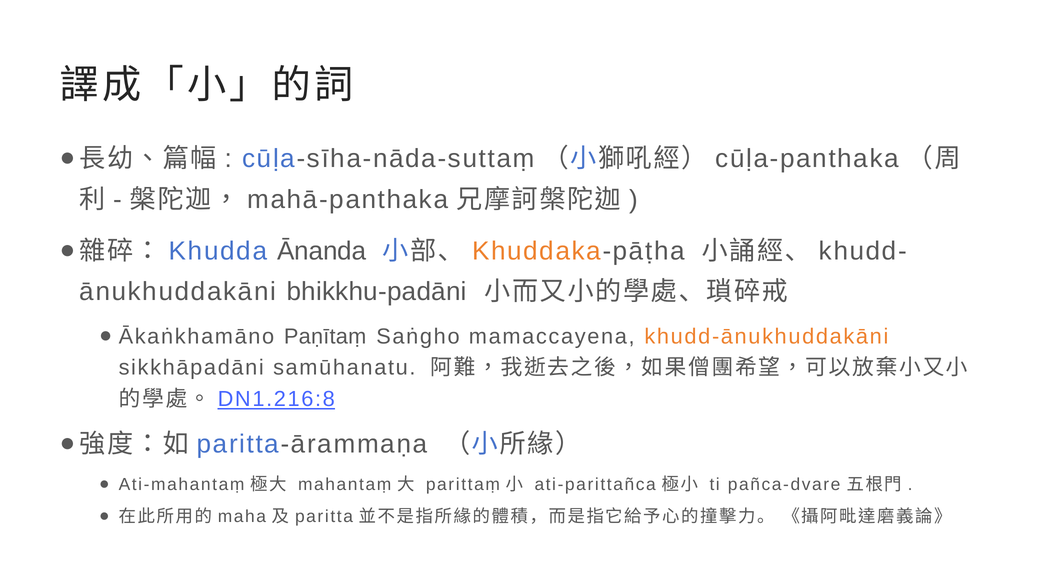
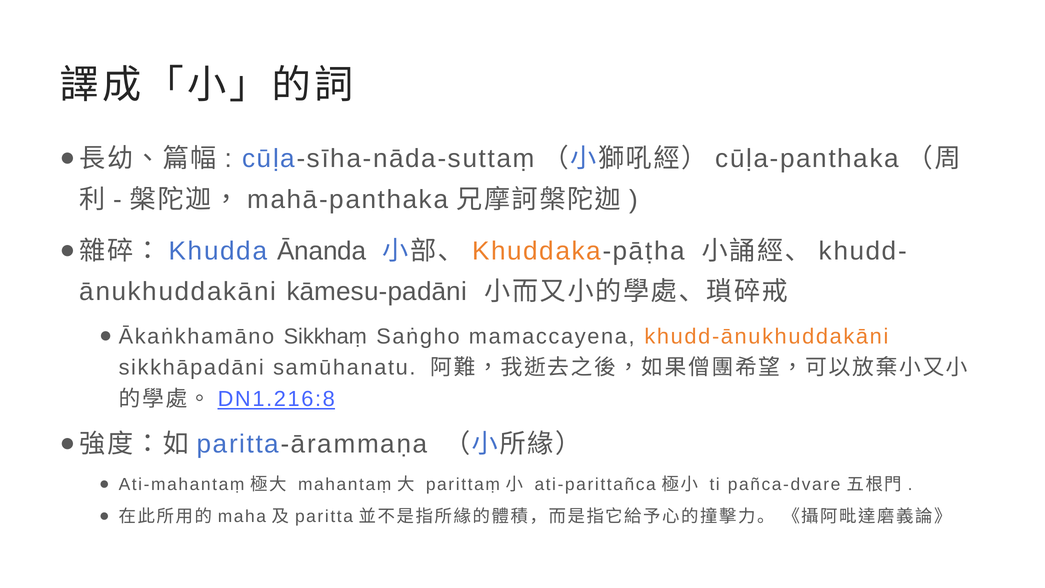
bhikkhu-padāni: bhikkhu-padāni -> kāmesu-padāni
Paṇītaṃ: Paṇītaṃ -> Sikkhaṃ
